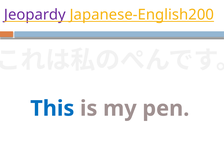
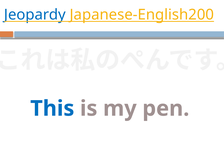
Jeopardy colour: purple -> blue
